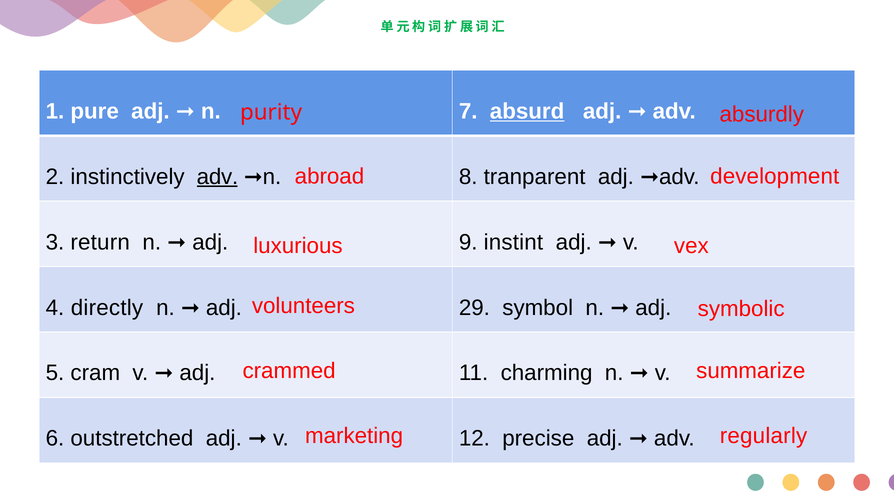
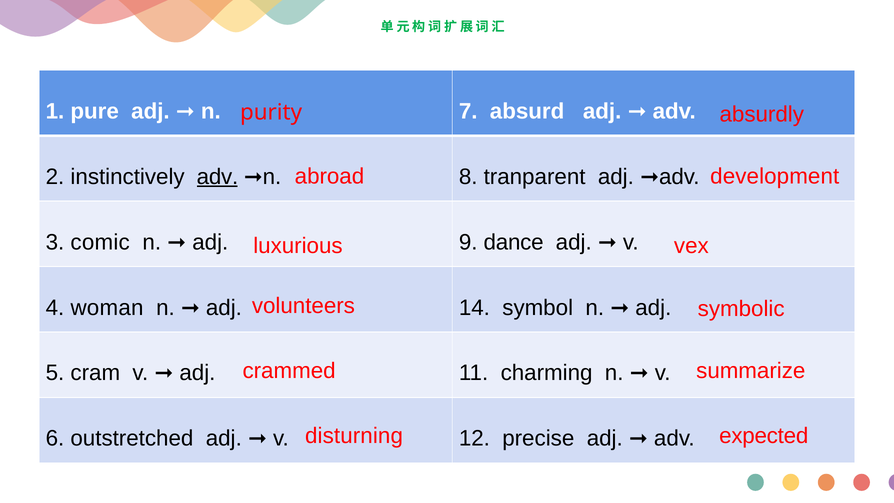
absurd underline: present -> none
return: return -> comic
instint: instint -> dance
directly: directly -> woman
29: 29 -> 14
marketing: marketing -> disturning
regularly: regularly -> expected
